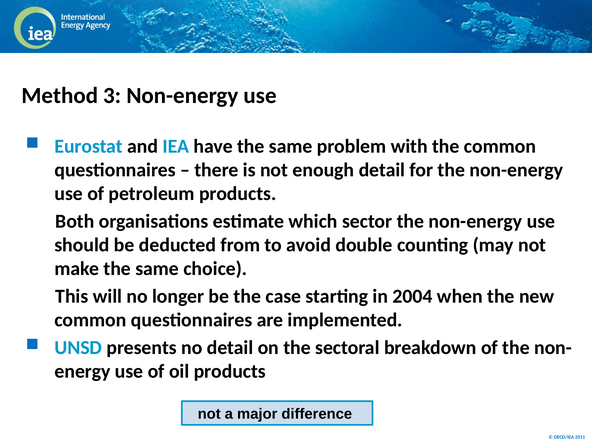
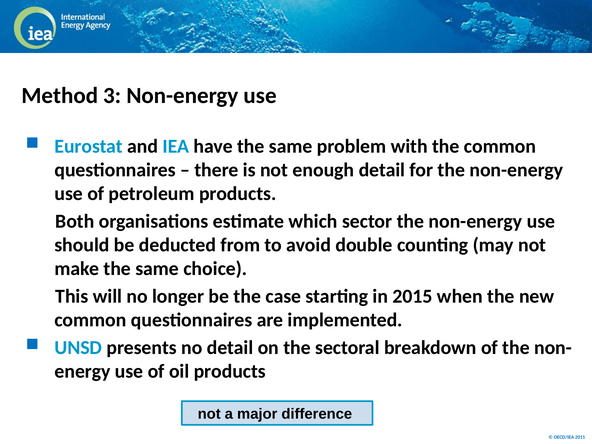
2004: 2004 -> 2015
